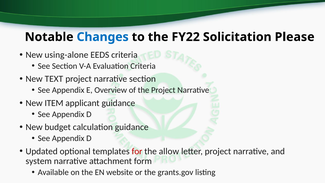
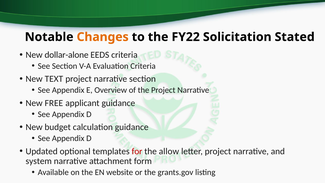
Changes colour: blue -> orange
Please: Please -> Stated
using-alone: using-alone -> dollar-alone
ITEM: ITEM -> FREE
